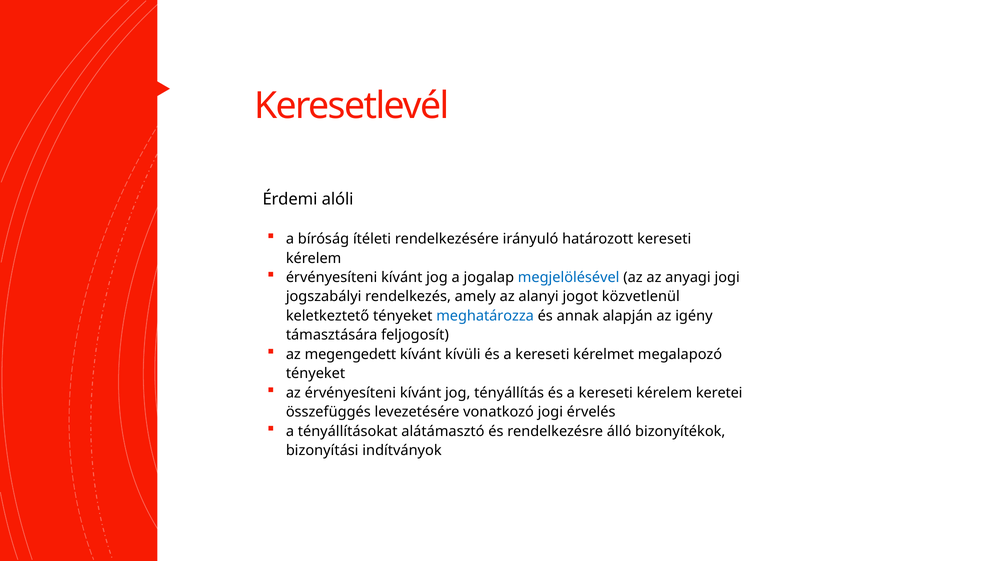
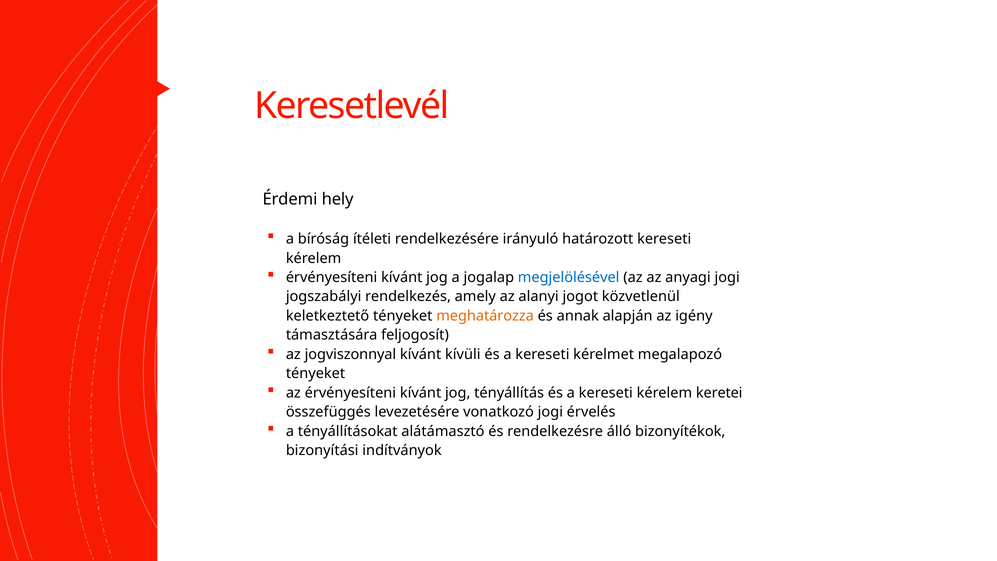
alóli: alóli -> hely
meghatározza colour: blue -> orange
megengedett: megengedett -> jogviszonnyal
